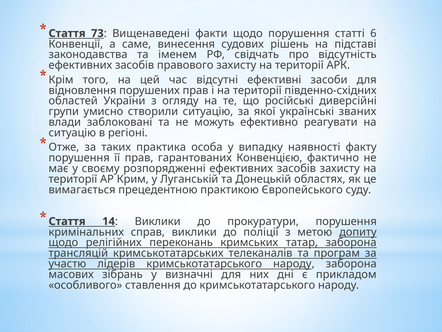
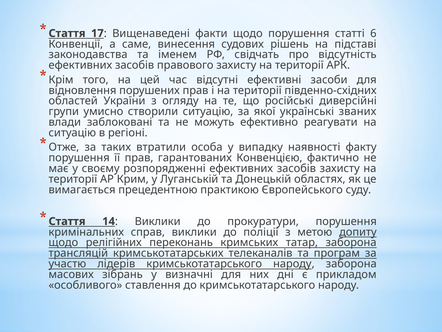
73: 73 -> 17
практика: практика -> втратили
